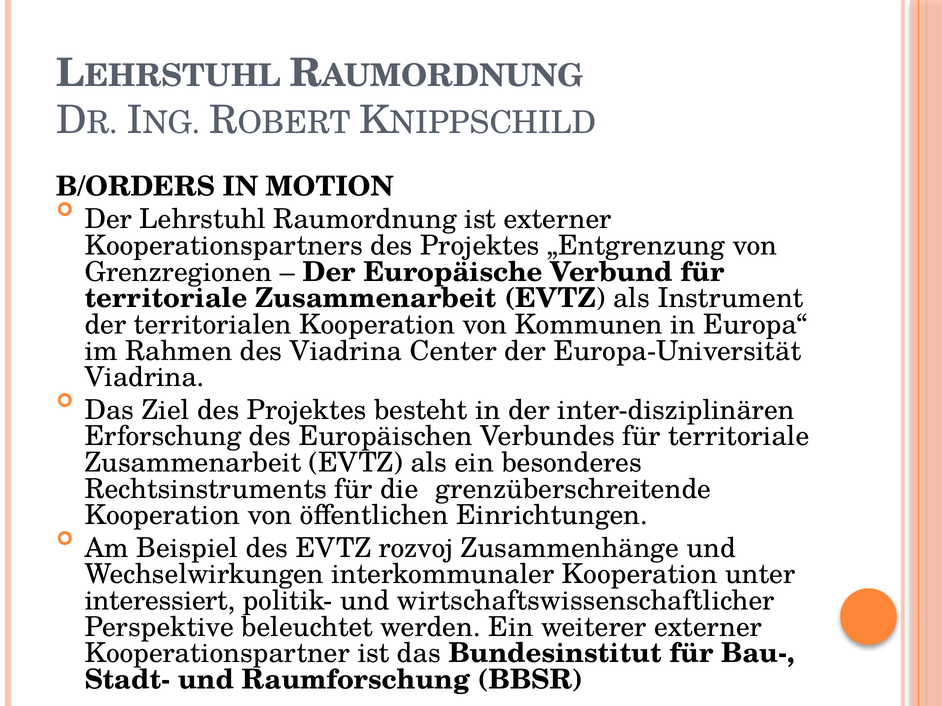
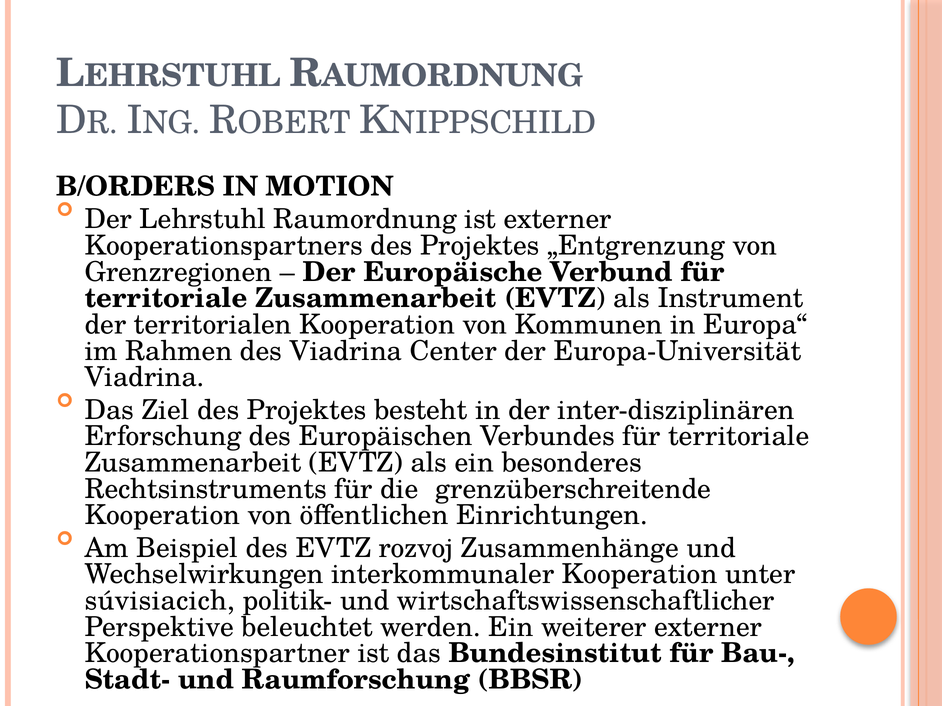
interessiert: interessiert -> súvisiacich
